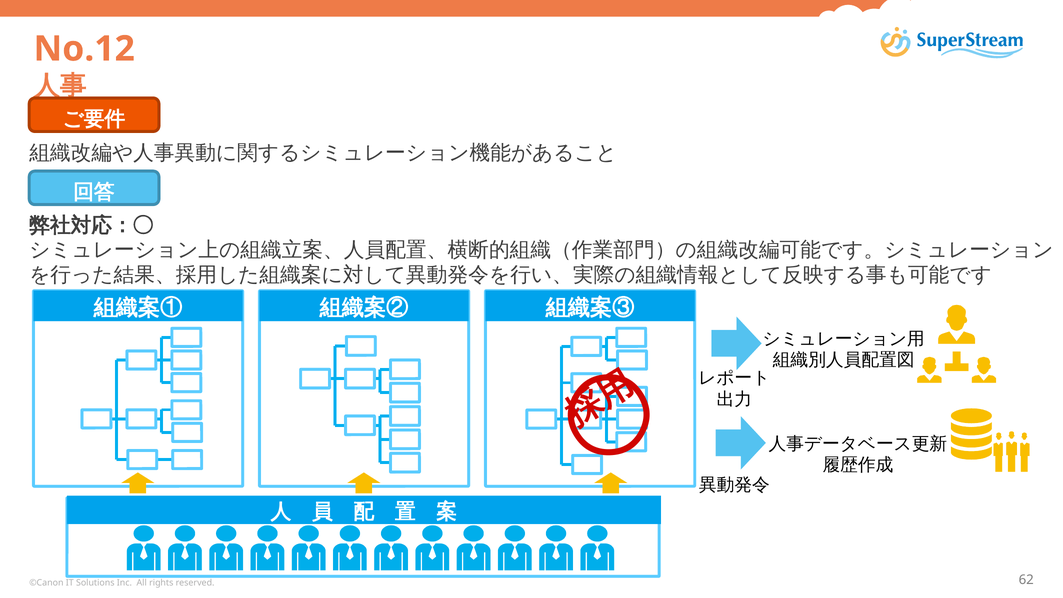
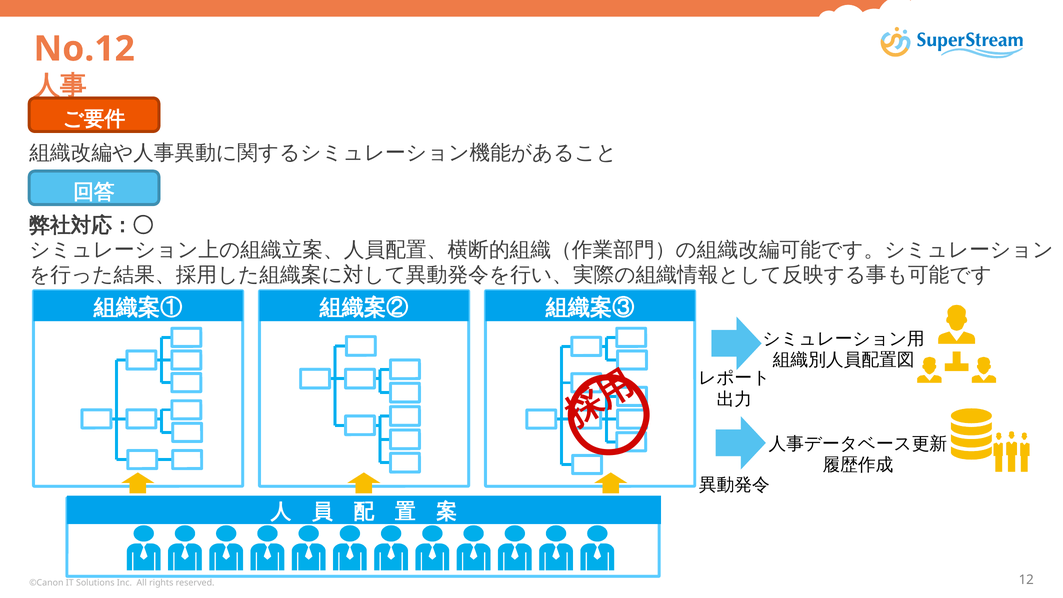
62: 62 -> 12
